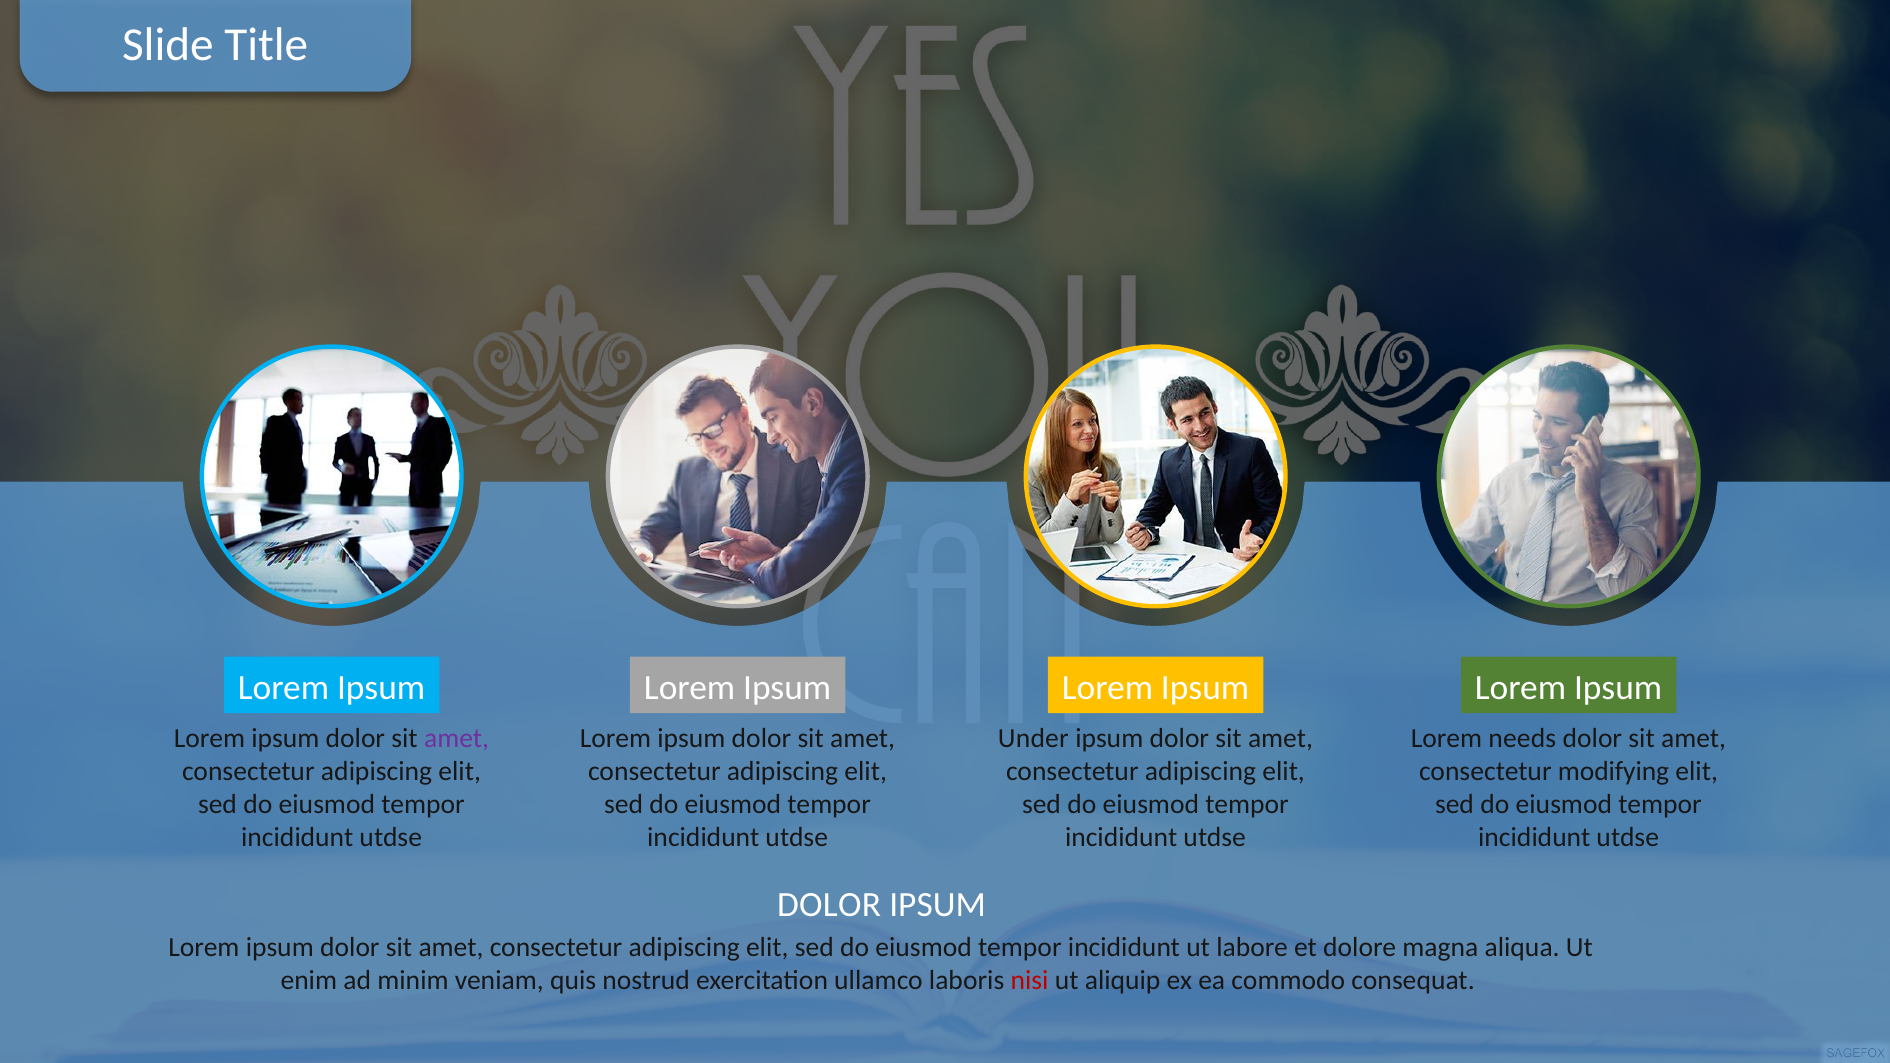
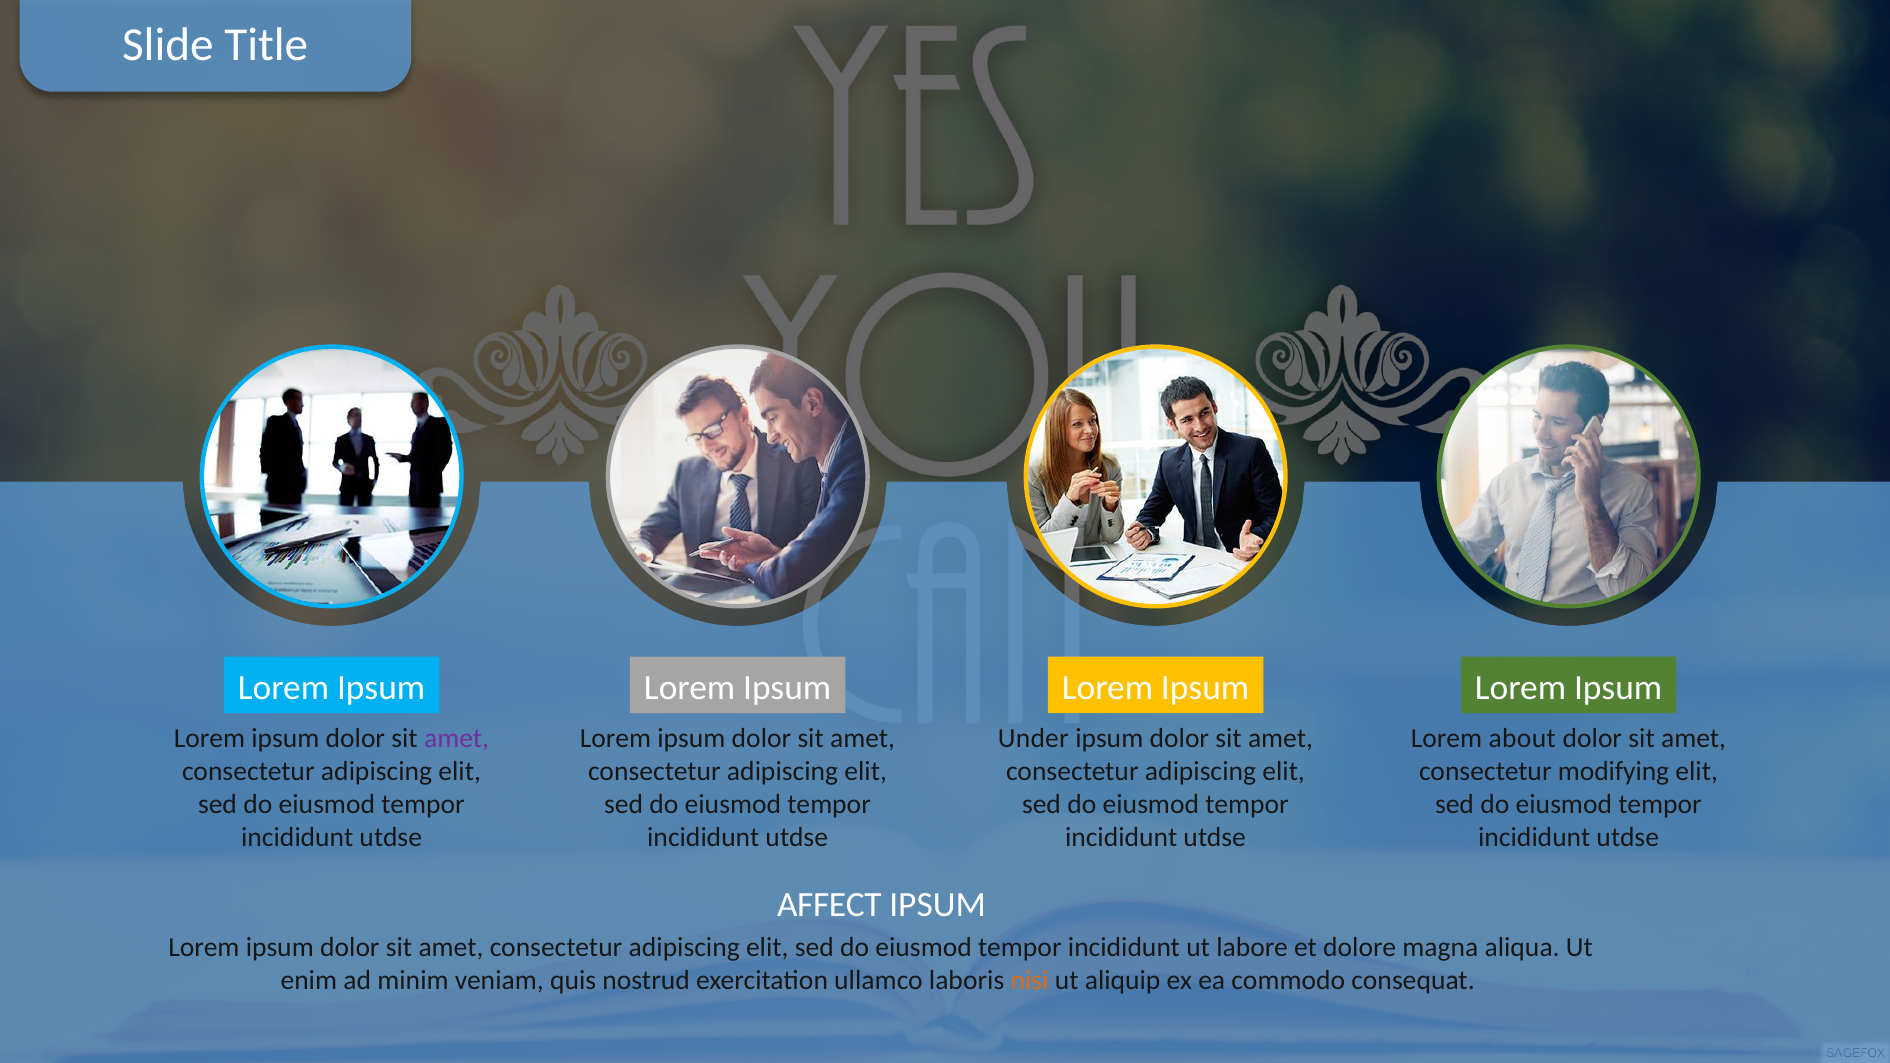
needs: needs -> about
DOLOR at (829, 905): DOLOR -> AFFECT
nisi colour: red -> orange
